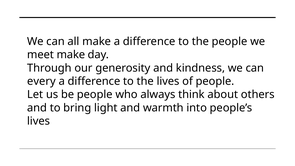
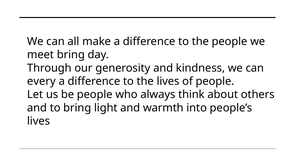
meet make: make -> bring
